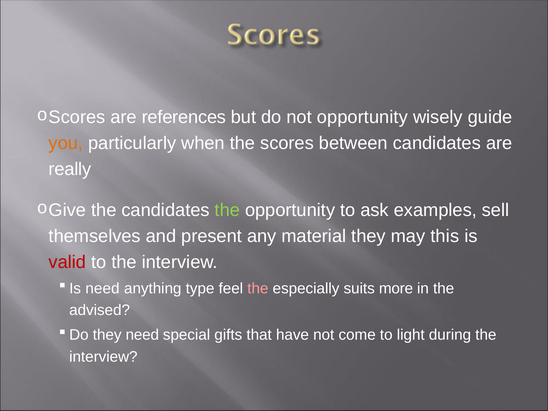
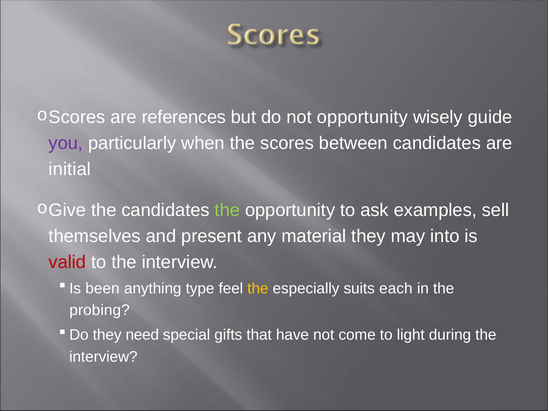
you colour: orange -> purple
really: really -> initial
this: this -> into
need at (102, 288): need -> been
the at (258, 288) colour: pink -> yellow
more: more -> each
advised: advised -> probing
